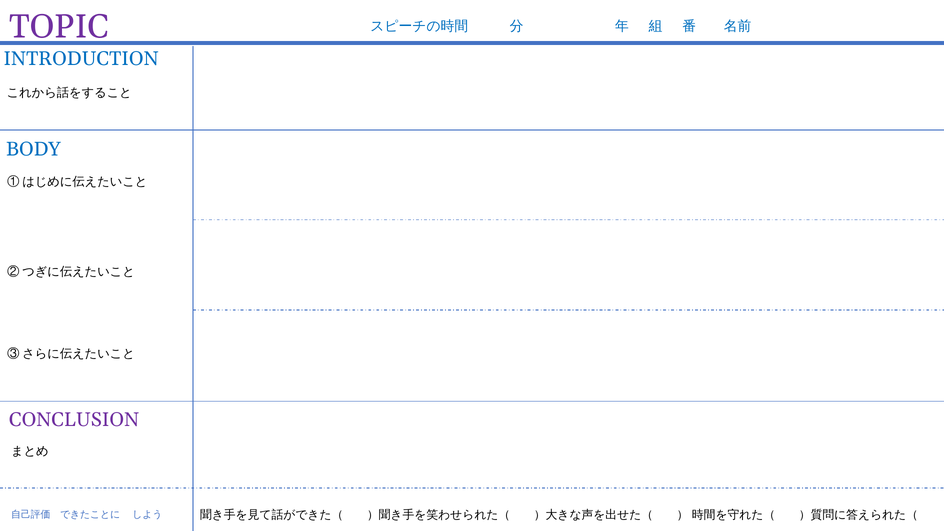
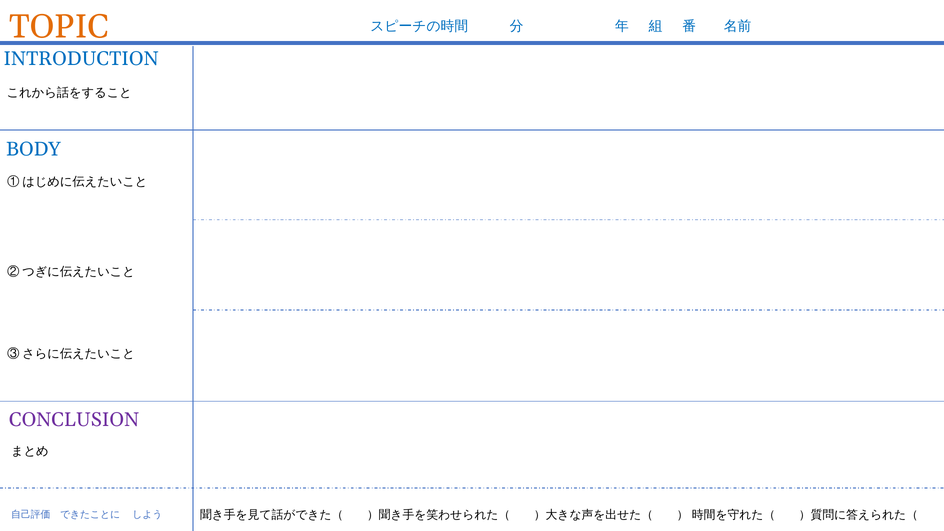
TOPIC colour: purple -> orange
